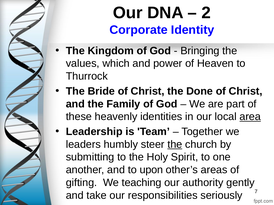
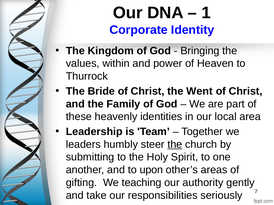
2: 2 -> 1
which: which -> within
Done: Done -> Went
area underline: present -> none
